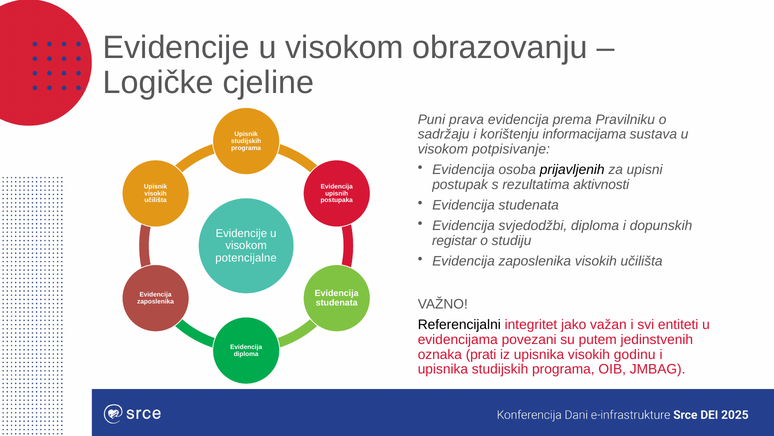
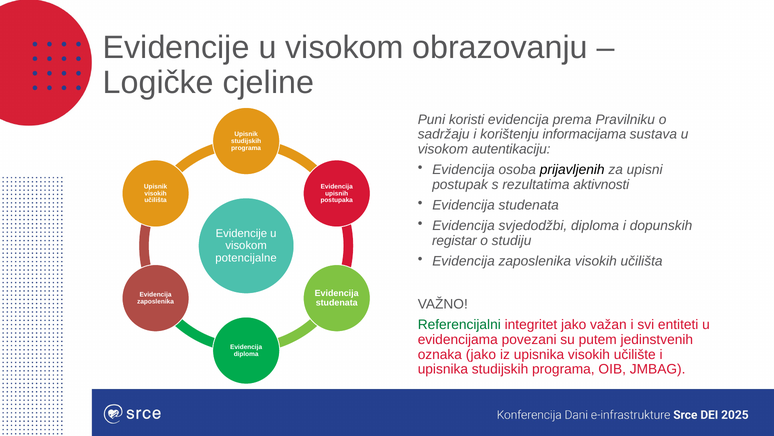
prava: prava -> koristi
potpisivanje: potpisivanje -> autentikaciju
Referencijalni colour: black -> green
oznaka prati: prati -> jako
godinu: godinu -> učilište
